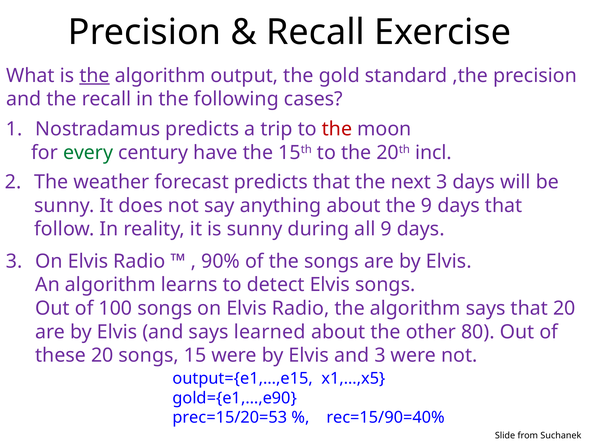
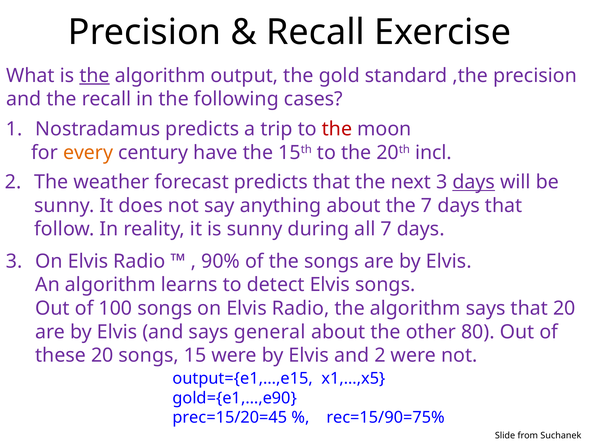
every colour: green -> orange
days at (474, 182) underline: none -> present
the 9: 9 -> 7
all 9: 9 -> 7
learned: learned -> general
and 3: 3 -> 2
prec=15/20=53: prec=15/20=53 -> prec=15/20=45
rec=15/90=40%: rec=15/90=40% -> rec=15/90=75%
